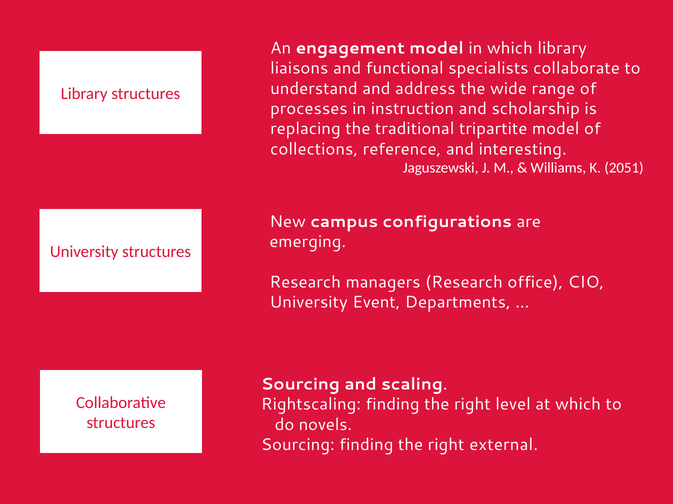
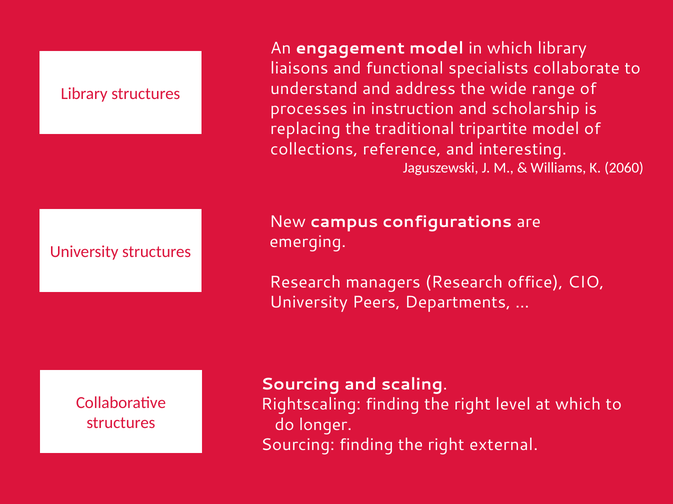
2051: 2051 -> 2060
Event: Event -> Peers
novels: novels -> longer
